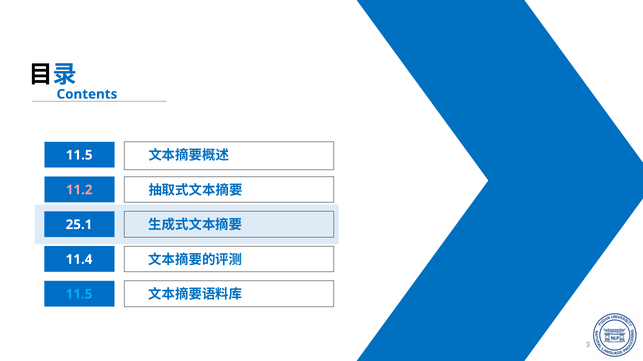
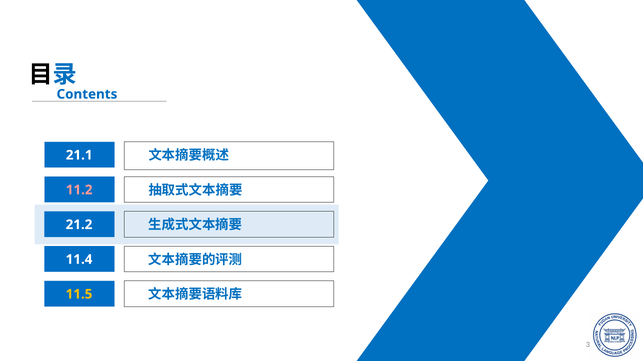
11.5 at (79, 155): 11.5 -> 21.1
25.1: 25.1 -> 21.2
11.5 at (79, 295) colour: light blue -> yellow
